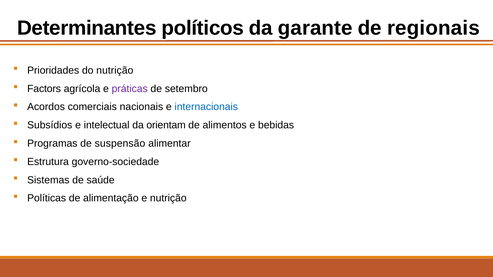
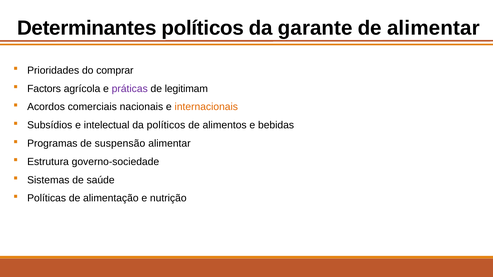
de regionais: regionais -> alimentar
do nutrição: nutrição -> comprar
setembro: setembro -> legitimam
internacionais colour: blue -> orange
da orientam: orientam -> políticos
